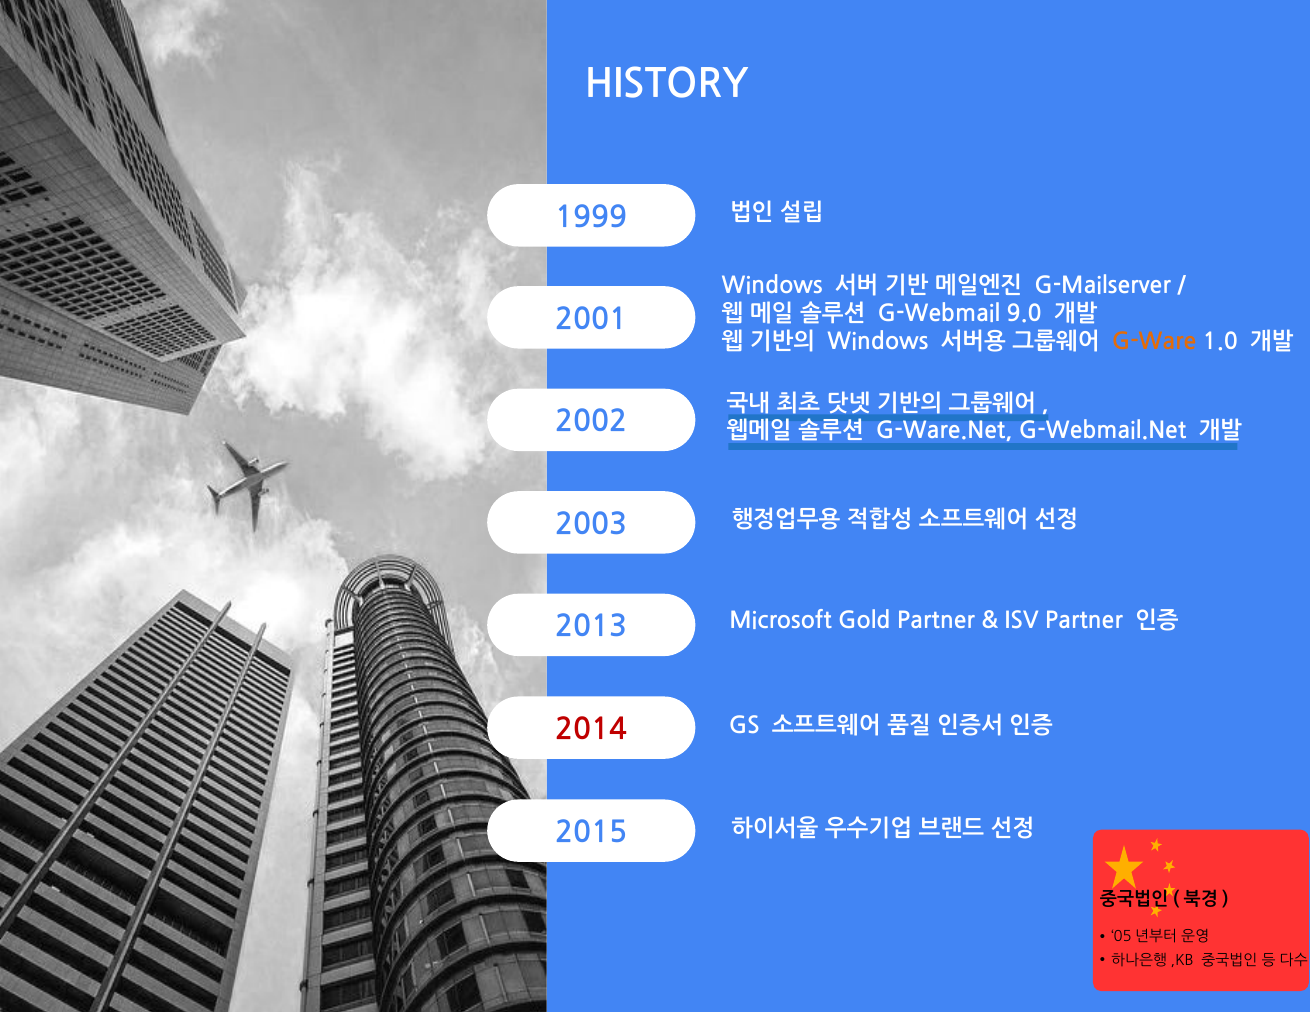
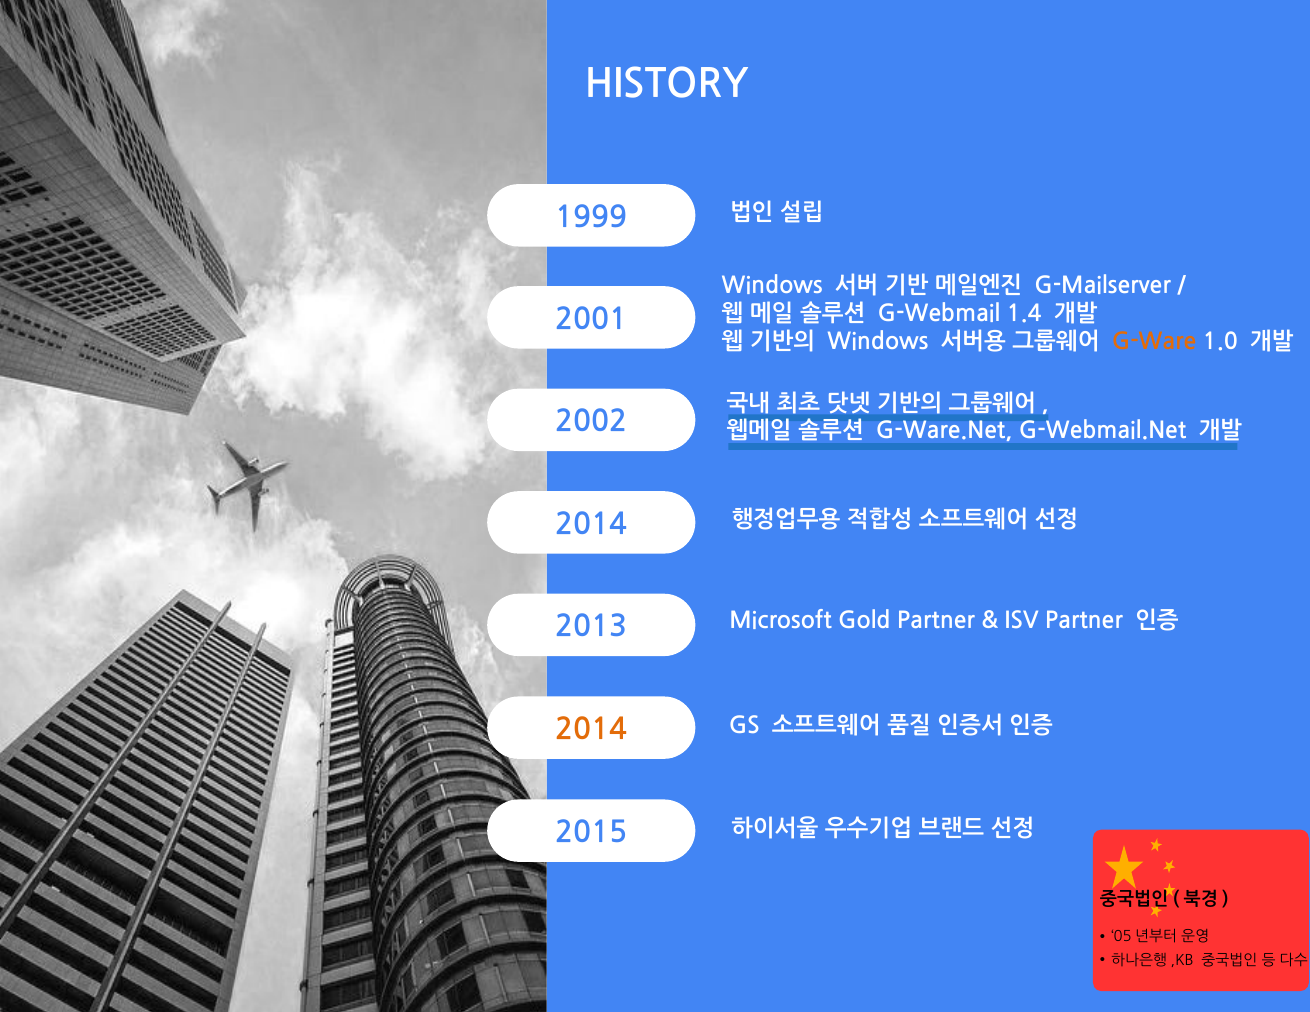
9.0: 9.0 -> 1.4
2003 at (591, 525): 2003 -> 2014
2014 at (591, 730) colour: red -> orange
